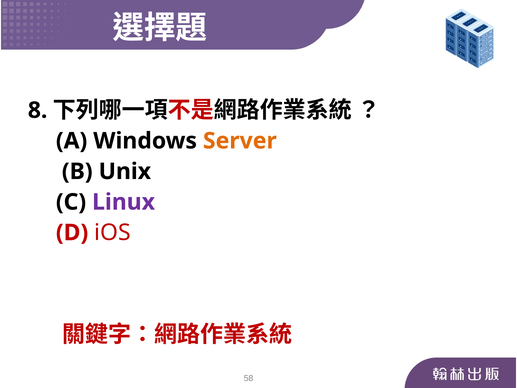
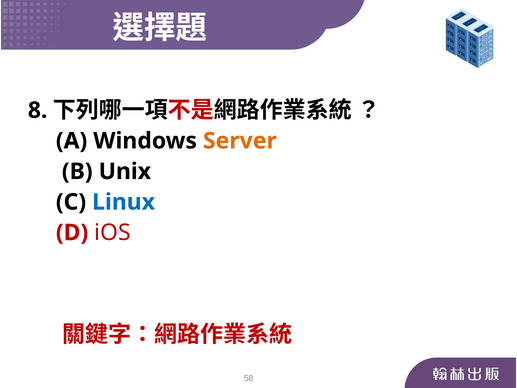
Linux colour: purple -> blue
